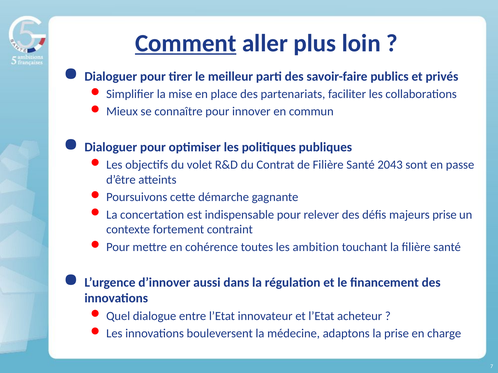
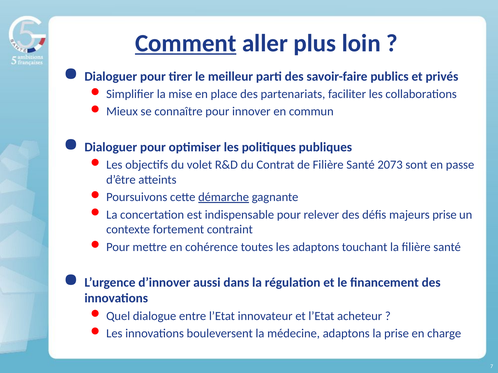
2043: 2043 -> 2073
démarche underline: none -> present
les ambition: ambition -> adaptons
